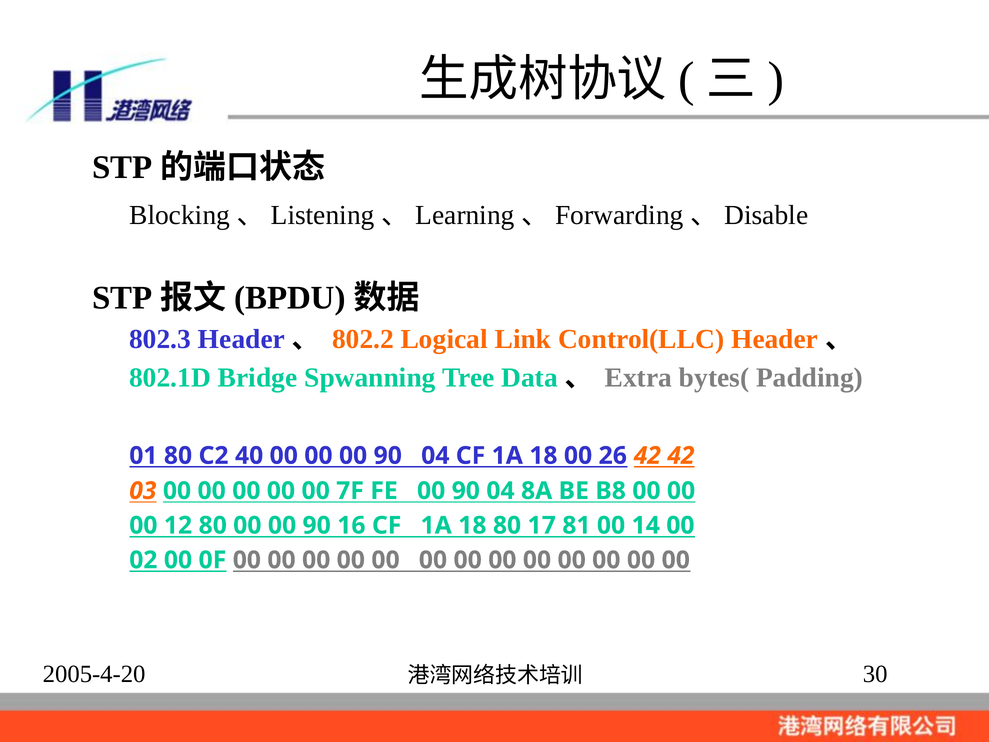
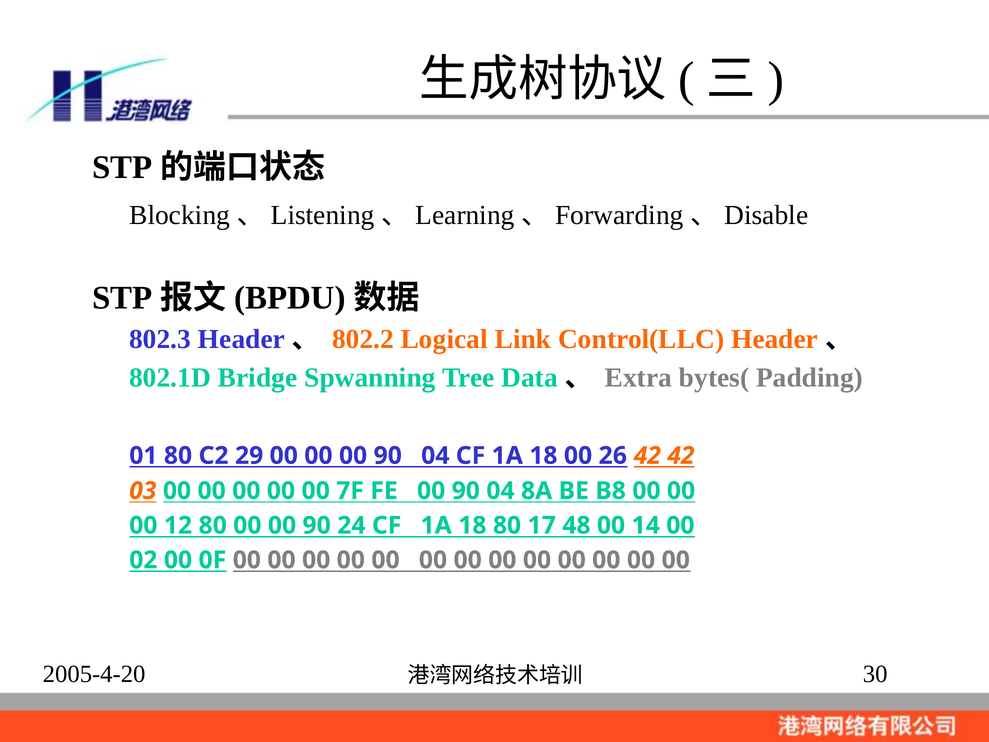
40: 40 -> 29
16: 16 -> 24
81: 81 -> 48
